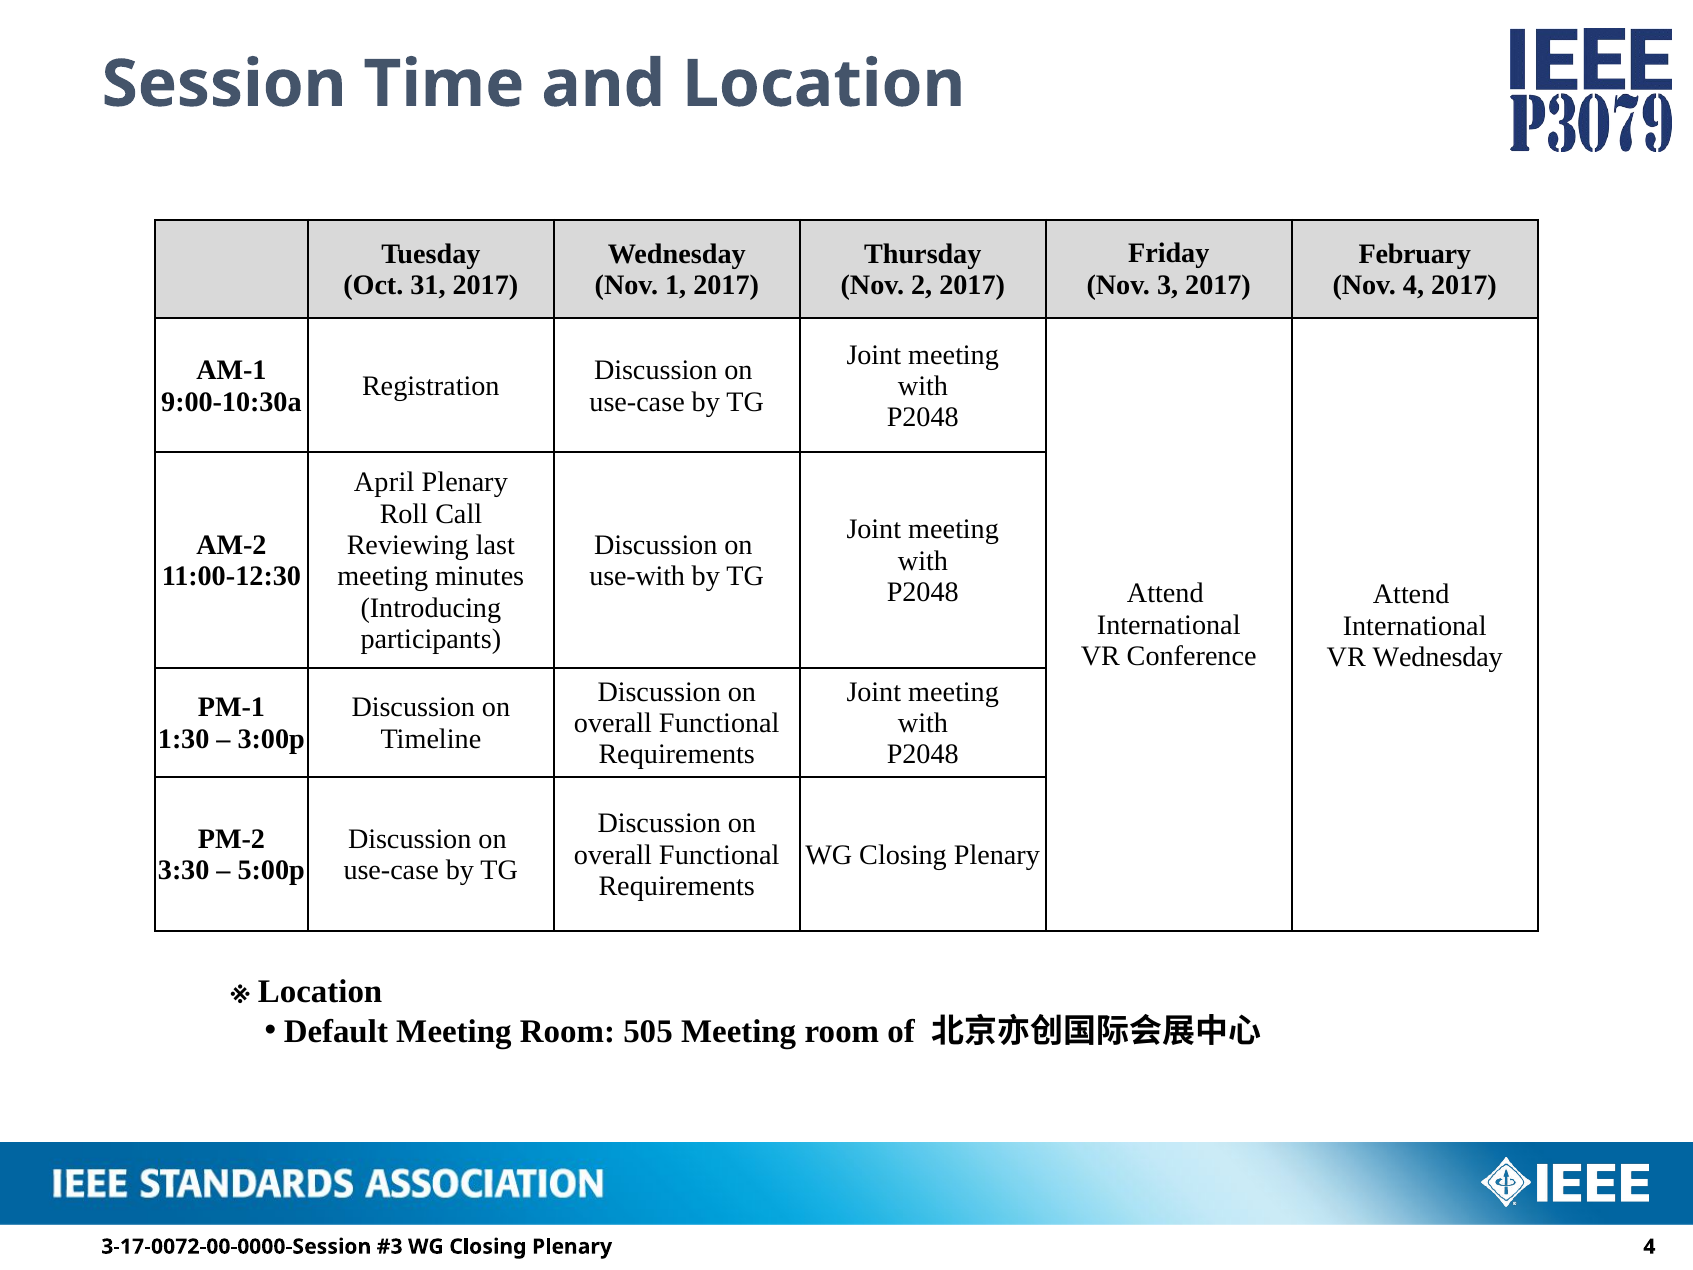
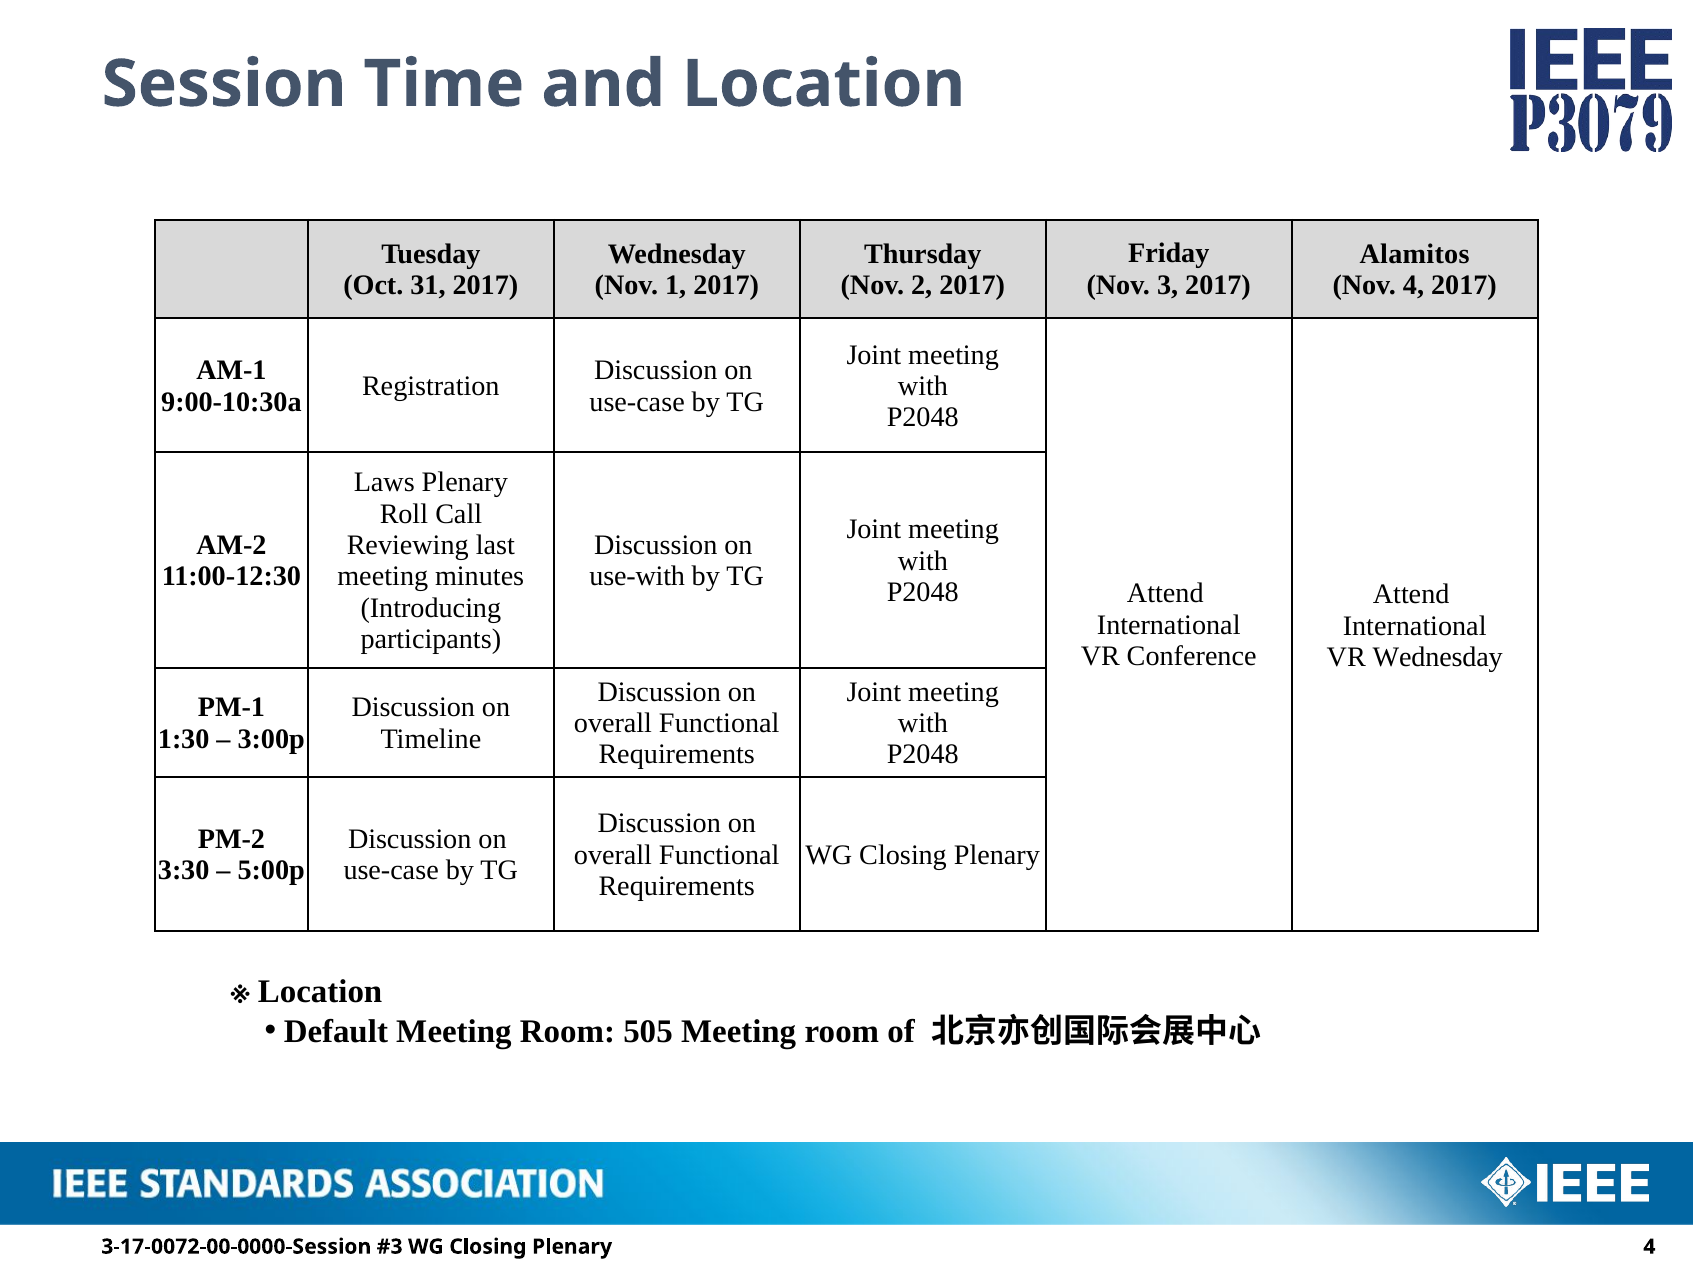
February: February -> Alamitos
April: April -> Laws
